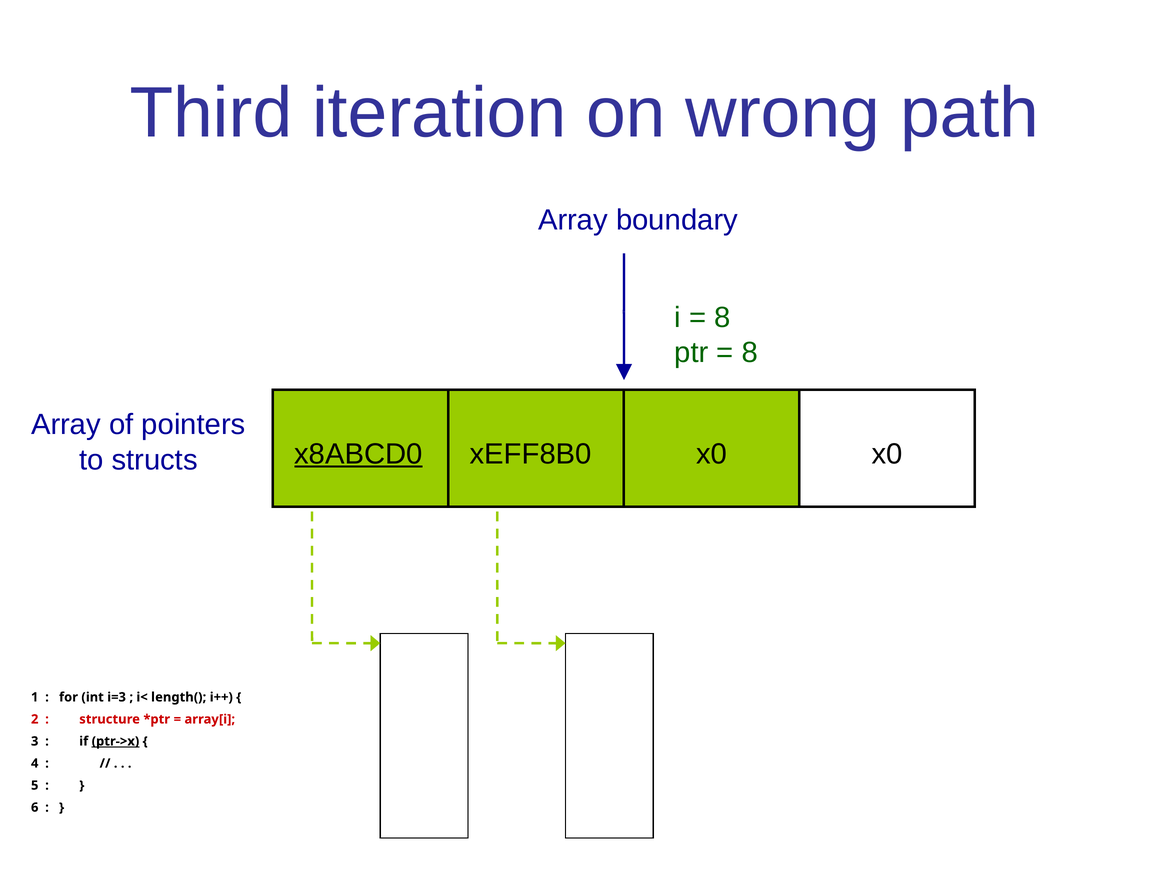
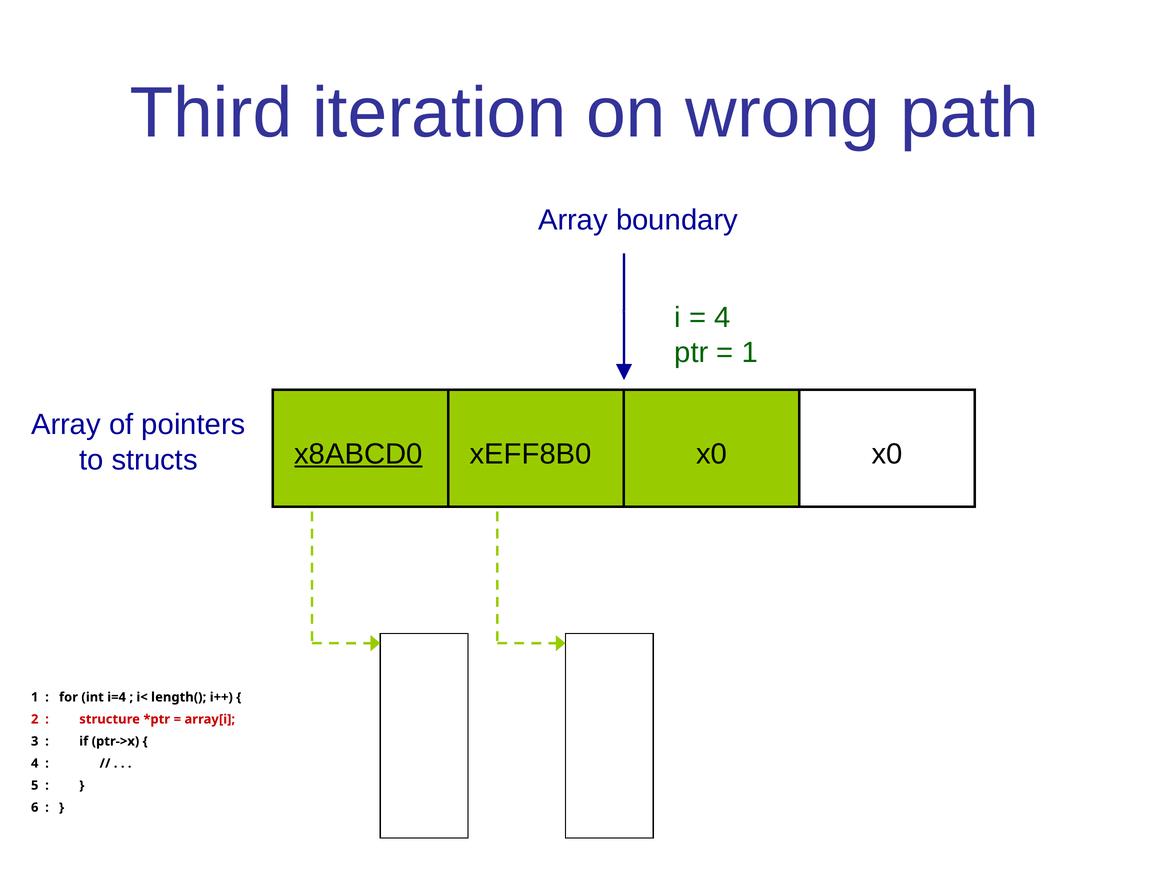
8 at (722, 318): 8 -> 4
8 at (750, 353): 8 -> 1
i=3: i=3 -> i=4
ptr->x underline: present -> none
